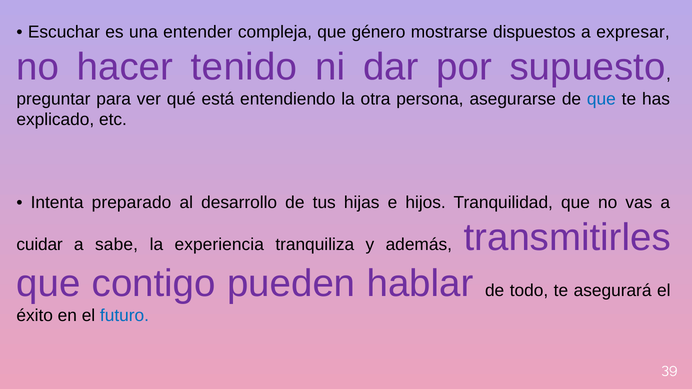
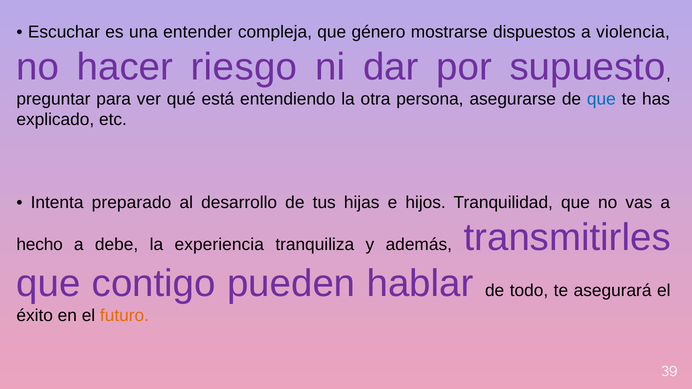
expresar: expresar -> violencia
tenido: tenido -> riesgo
cuidar: cuidar -> hecho
sabe: sabe -> debe
futuro colour: blue -> orange
